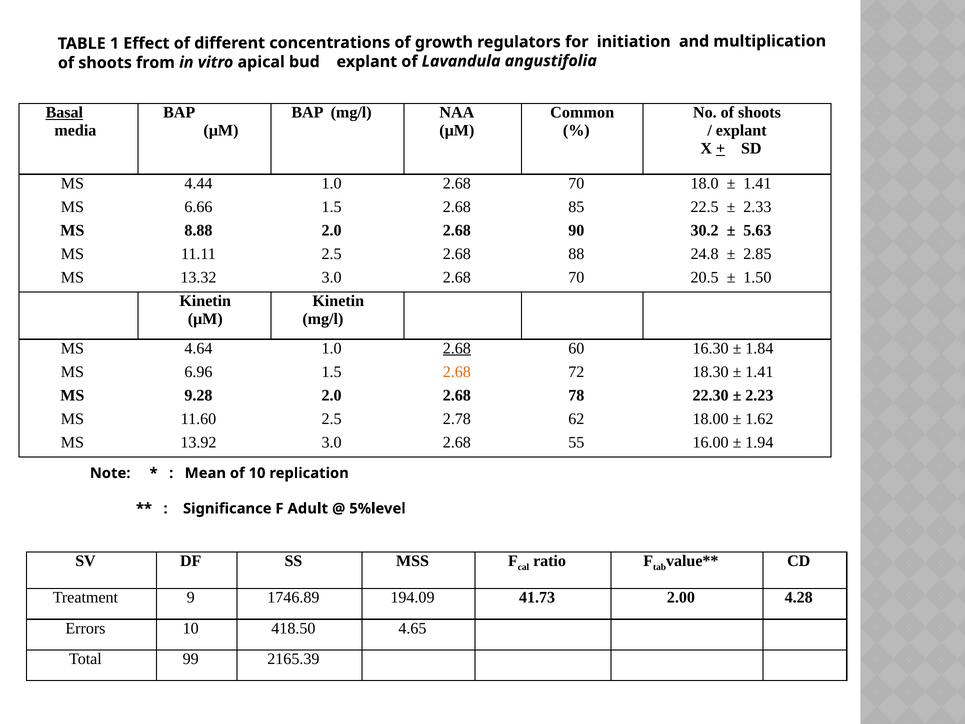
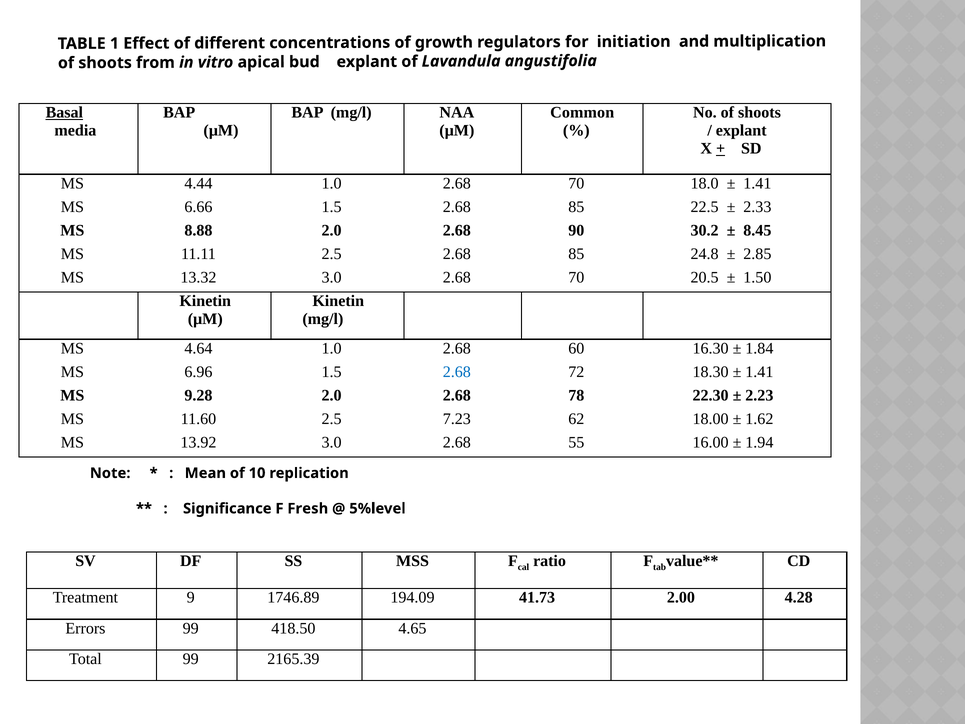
5.63: 5.63 -> 8.45
2.5 2.68 88: 88 -> 85
2.68 at (457, 348) underline: present -> none
2.68 at (457, 372) colour: orange -> blue
2.78: 2.78 -> 7.23
Adult: Adult -> Fresh
Errors 10: 10 -> 99
